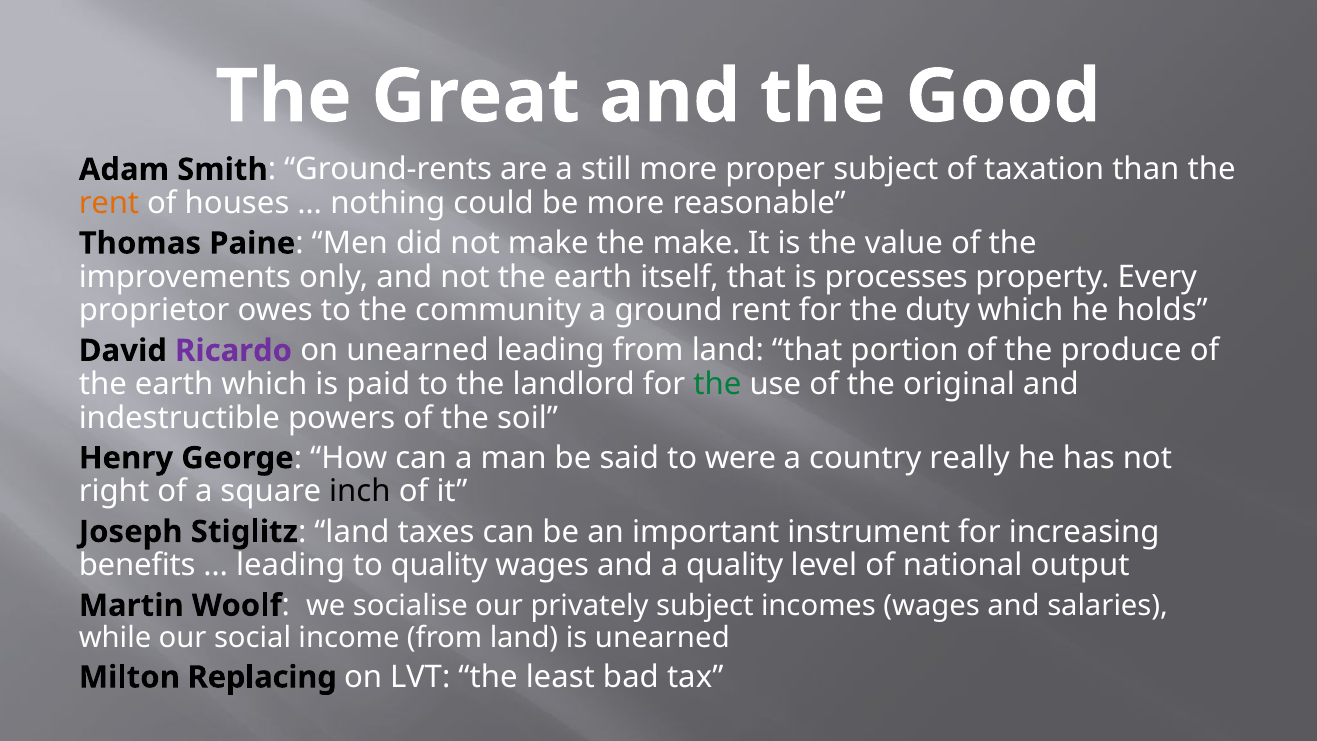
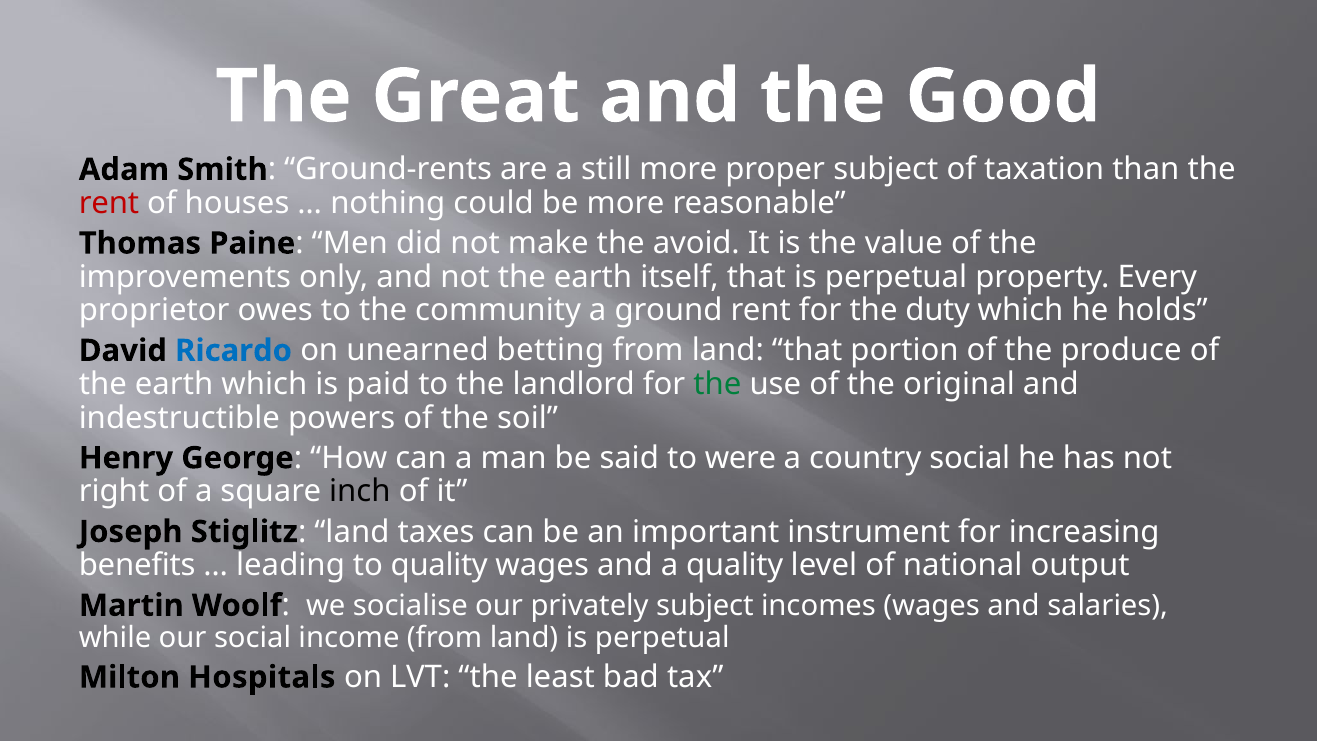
rent at (109, 203) colour: orange -> red
the make: make -> avoid
that is processes: processes -> perpetual
Ricardo colour: purple -> blue
unearned leading: leading -> betting
country really: really -> social
land is unearned: unearned -> perpetual
Replacing: Replacing -> Hospitals
